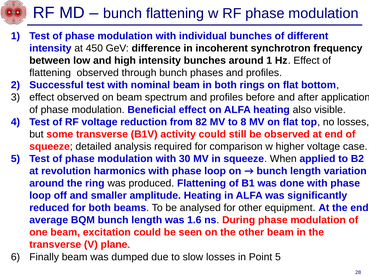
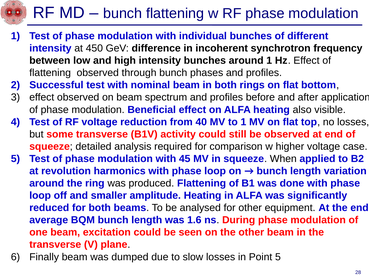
82: 82 -> 40
to 8: 8 -> 1
30: 30 -> 45
